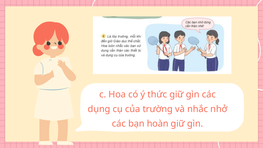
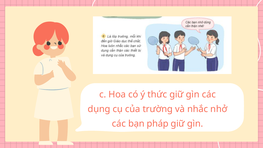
hoàn: hoàn -> pháp
